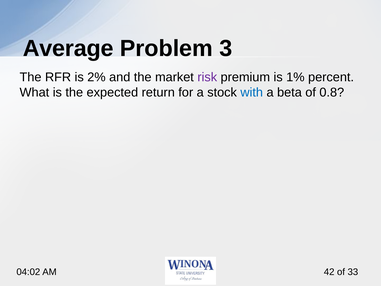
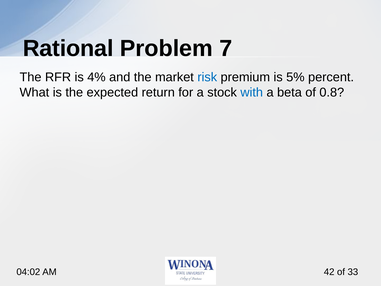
Average: Average -> Rational
3: 3 -> 7
2%: 2% -> 4%
risk colour: purple -> blue
1%: 1% -> 5%
